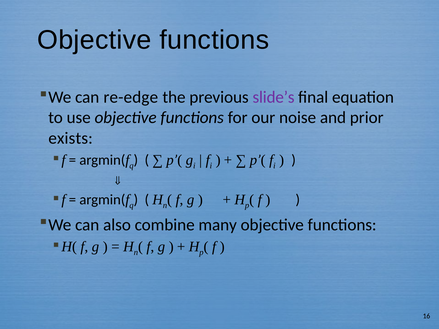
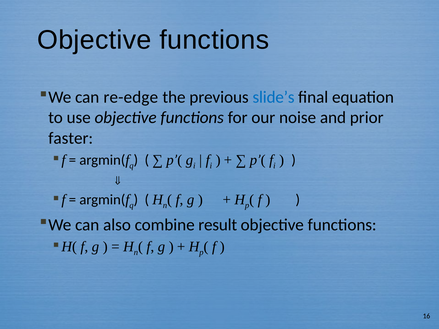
slide’s colour: purple -> blue
exists: exists -> faster
many: many -> result
